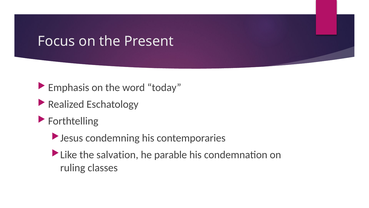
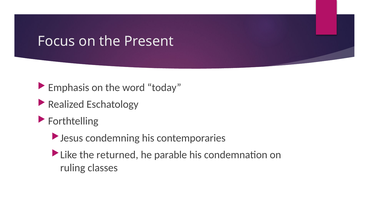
salvation: salvation -> returned
